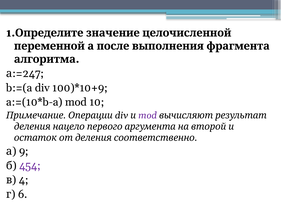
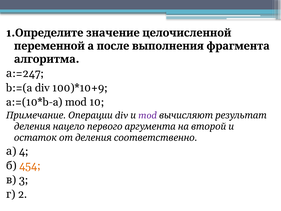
9: 9 -> 4
454 colour: purple -> orange
4: 4 -> 3
6: 6 -> 2
